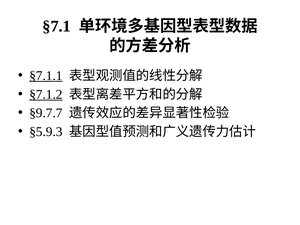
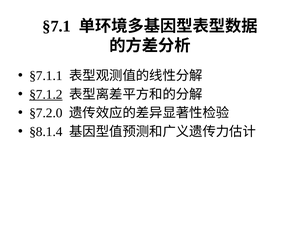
§7.1.1 underline: present -> none
§9.7.7: §9.7.7 -> §7.2.0
§5.9.3: §5.9.3 -> §8.1.4
